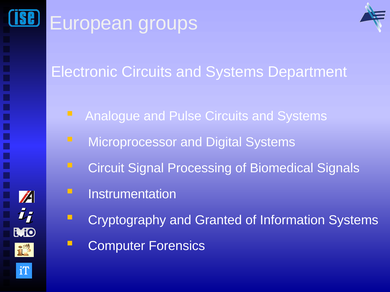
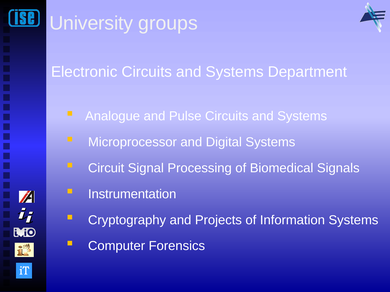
European: European -> University
Granted: Granted -> Projects
